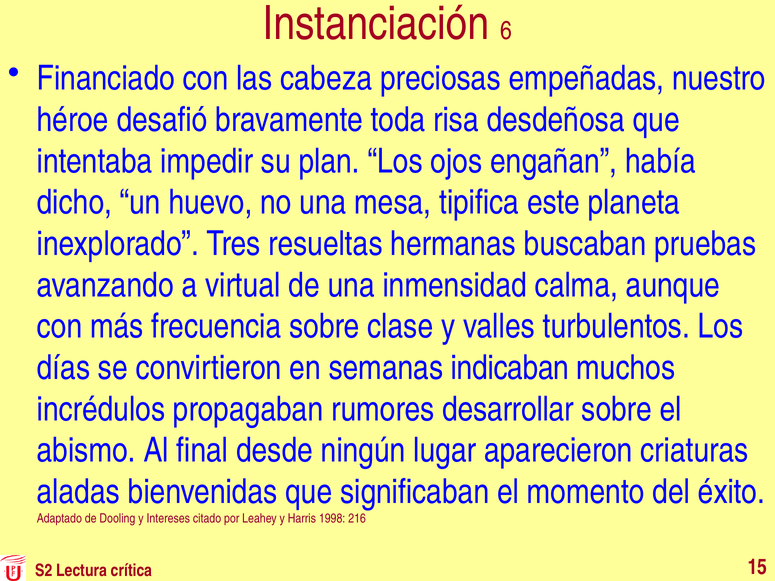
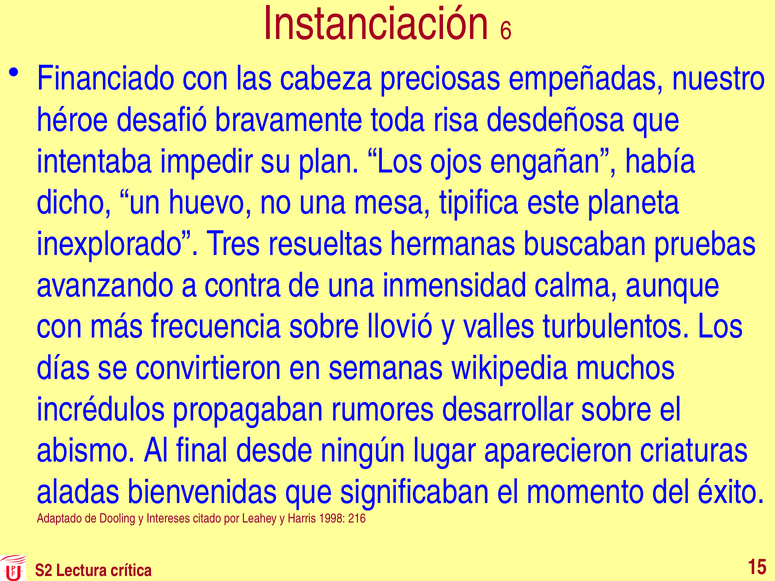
virtual: virtual -> contra
clase: clase -> llovió
indicaban: indicaban -> wikipedia
